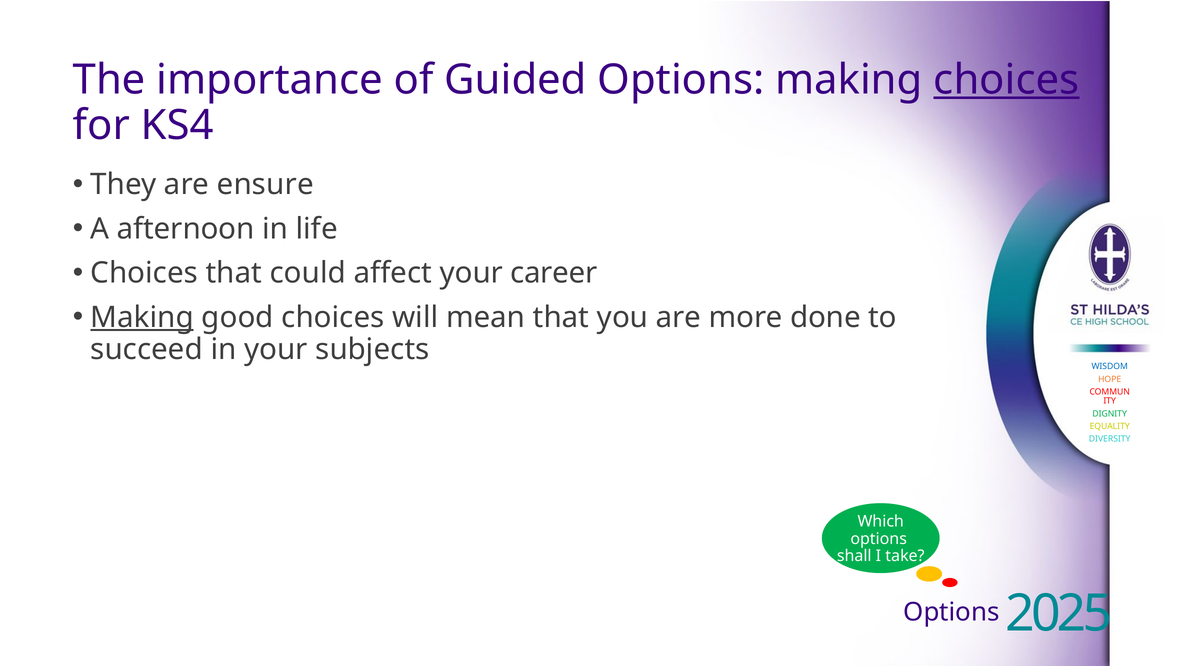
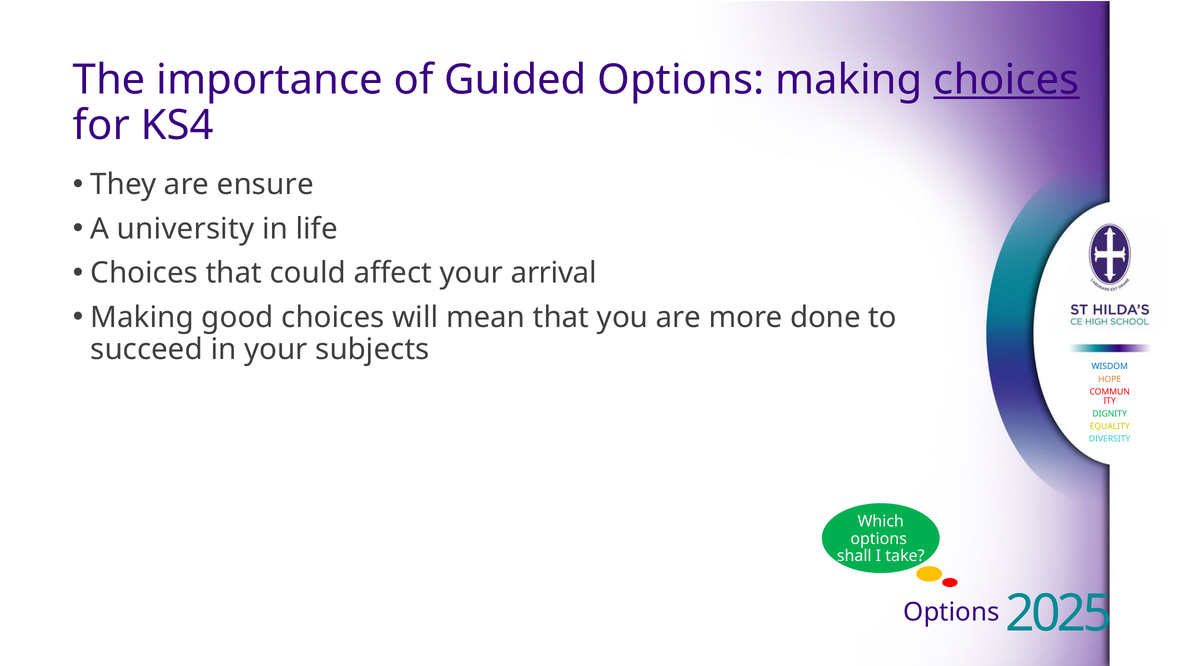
afternoon: afternoon -> university
career: career -> arrival
Making at (142, 317) underline: present -> none
